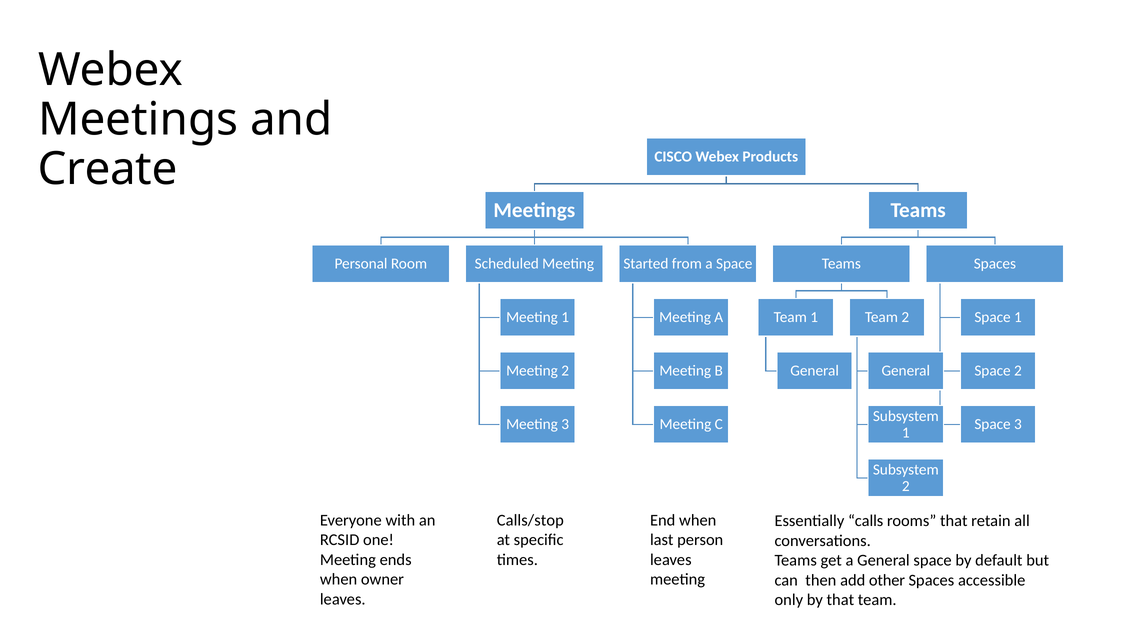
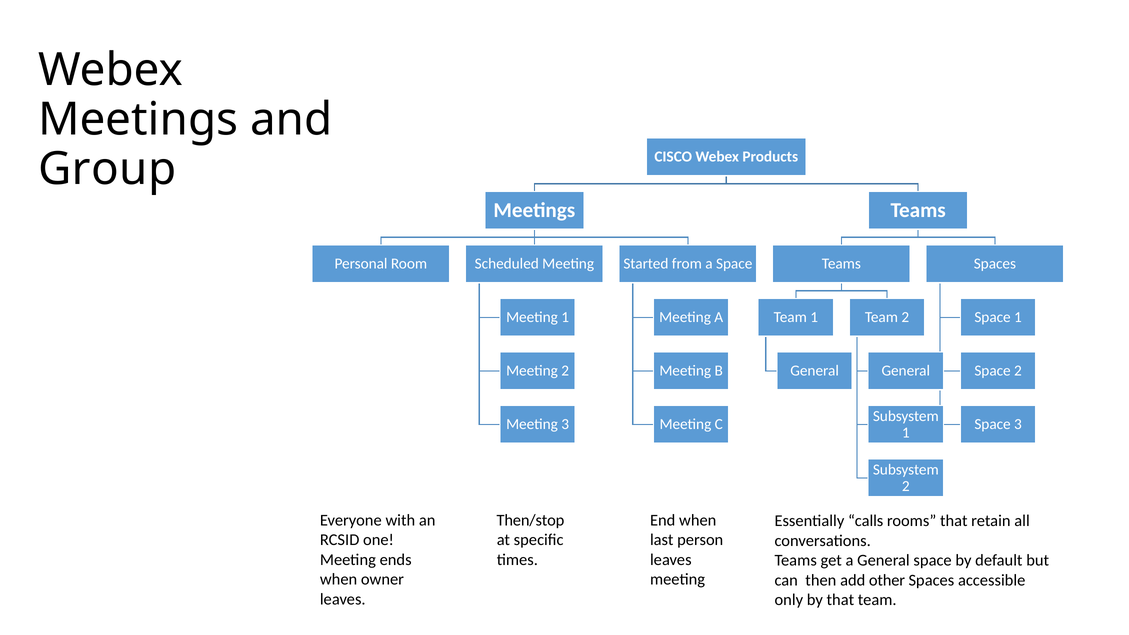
Create: Create -> Group
Calls/stop: Calls/stop -> Then/stop
